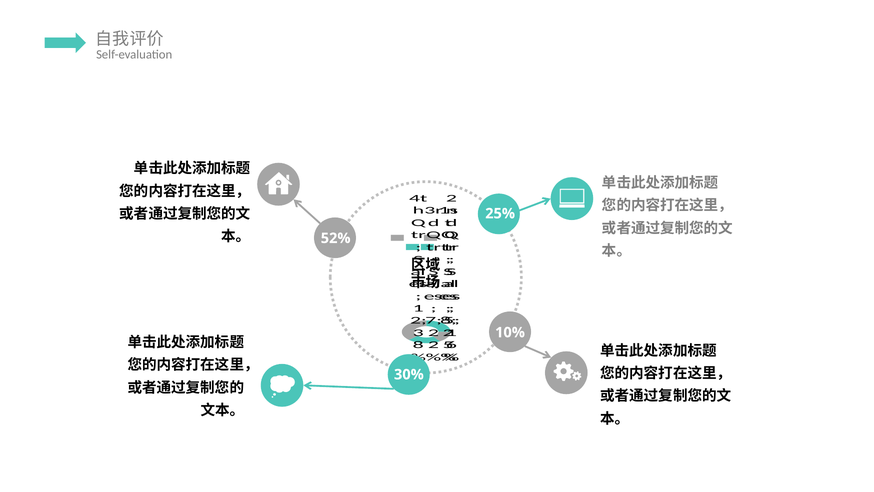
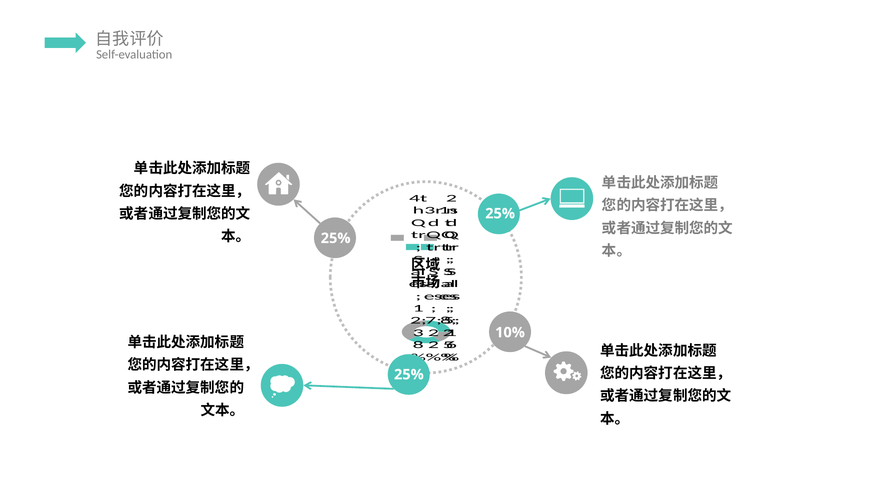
52% at (336, 238): 52% -> 25%
30% at (409, 374): 30% -> 25%
